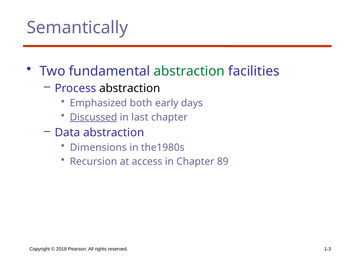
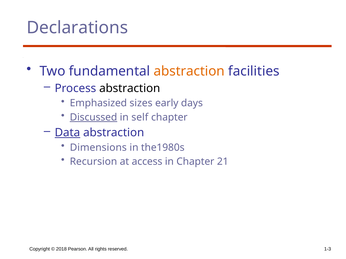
Semantically: Semantically -> Declarations
abstraction at (189, 71) colour: green -> orange
both: both -> sizes
last: last -> self
Data underline: none -> present
89: 89 -> 21
